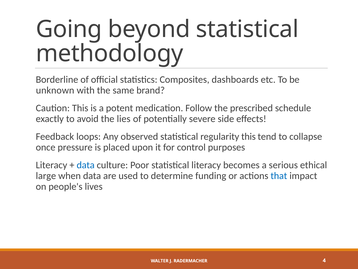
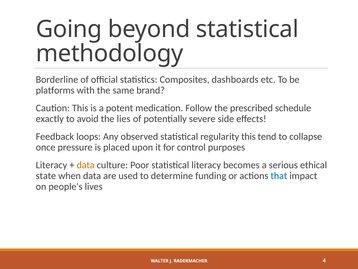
unknown: unknown -> platforms
data at (86, 165) colour: blue -> orange
large: large -> state
